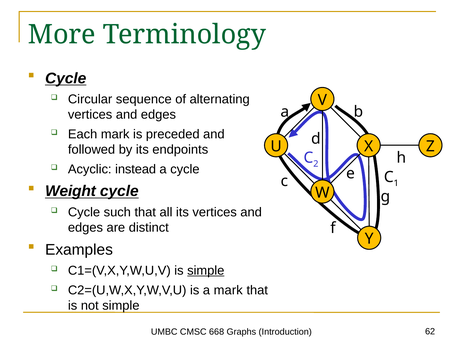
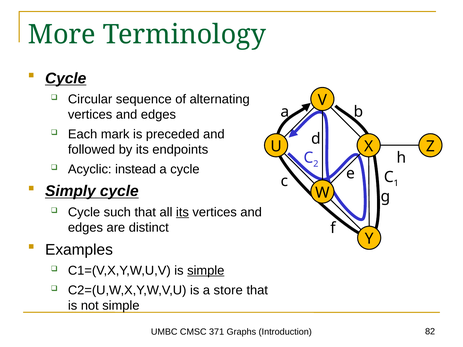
Weight: Weight -> Simply
its at (182, 212) underline: none -> present
a mark: mark -> store
668: 668 -> 371
62: 62 -> 82
